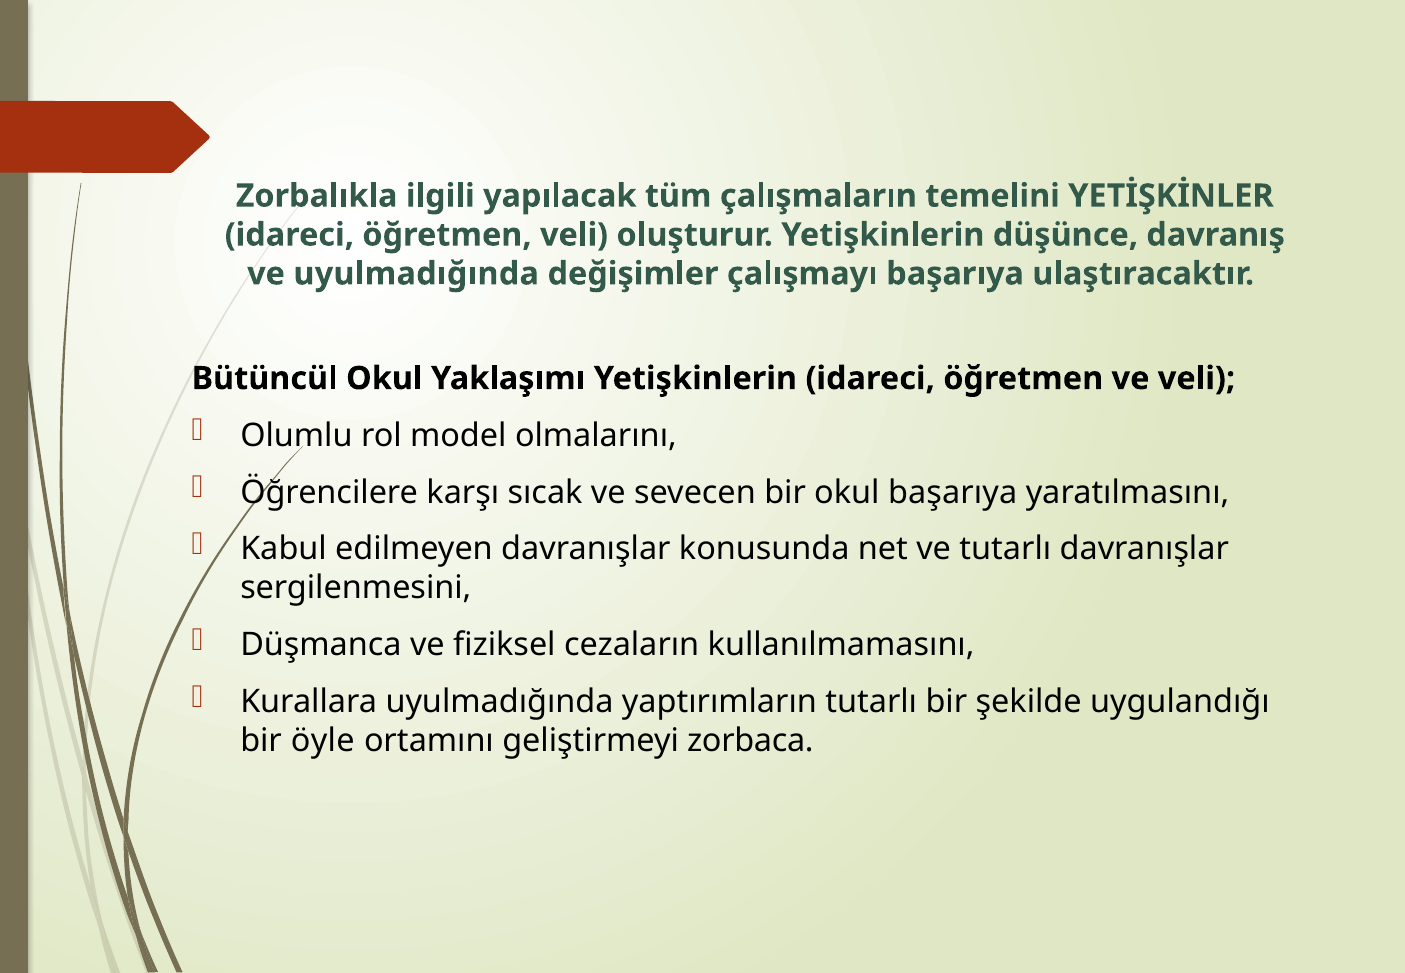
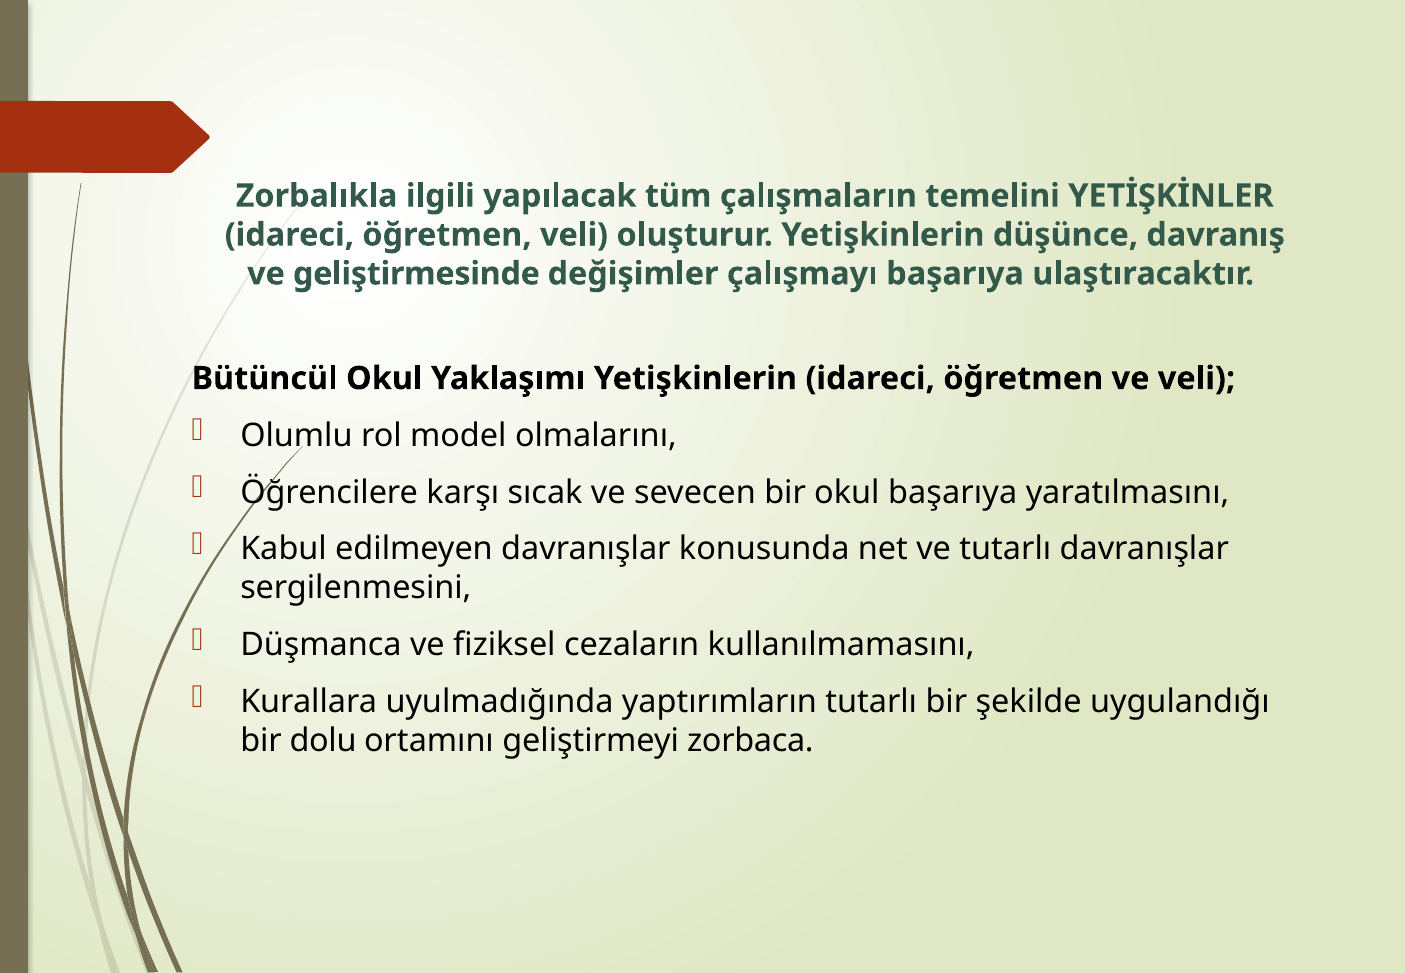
ve uyulmadığında: uyulmadığında -> geliştirmesinde
öyle: öyle -> dolu
